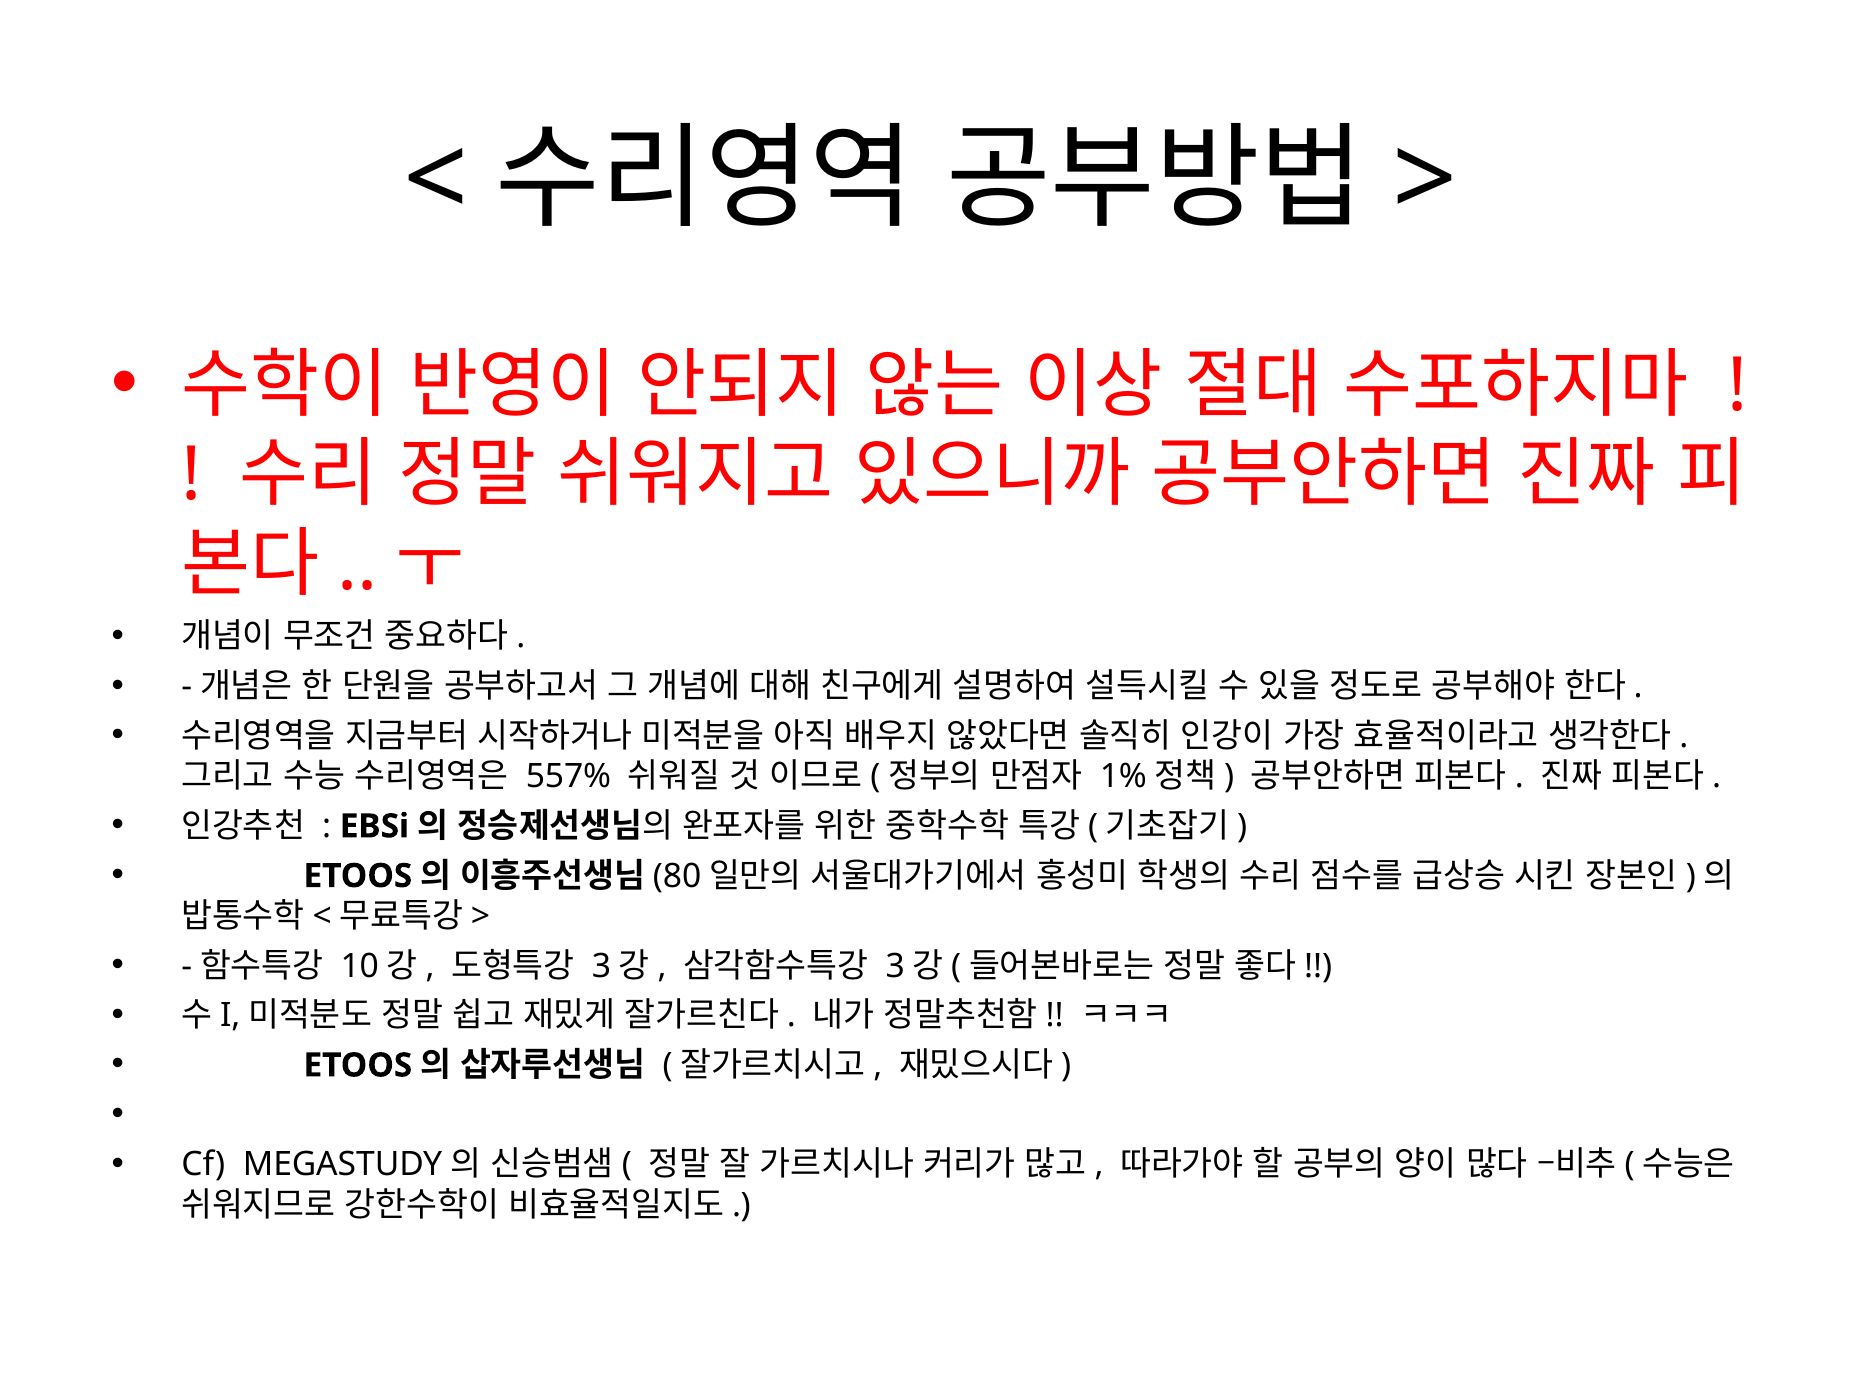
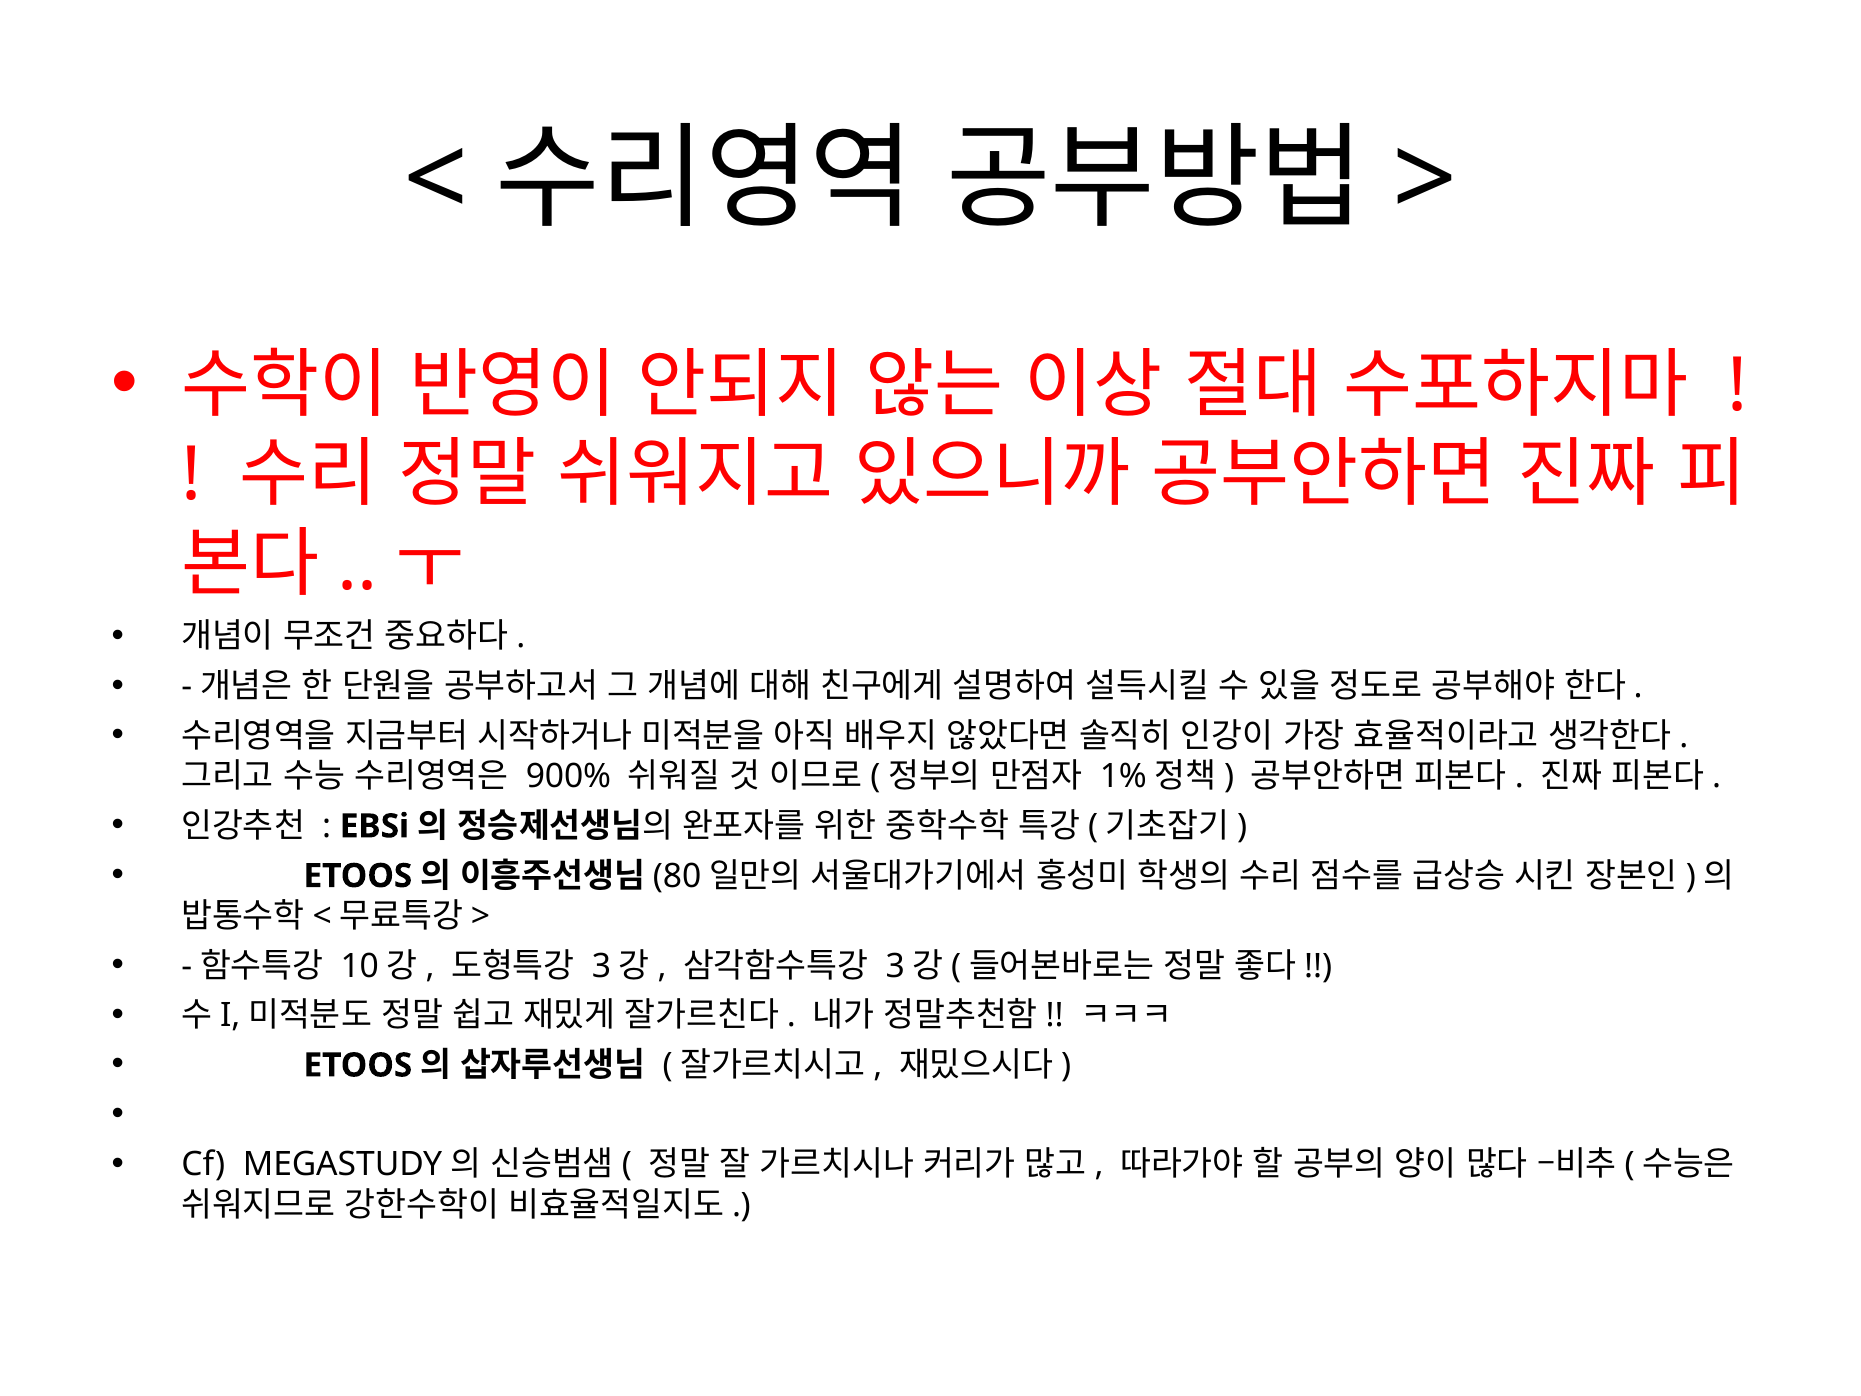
557%: 557% -> 900%
